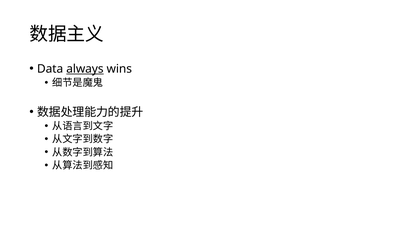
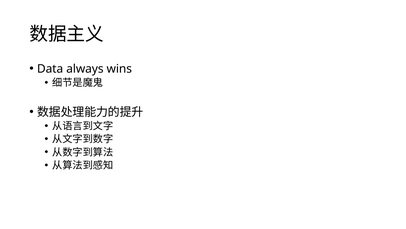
always underline: present -> none
